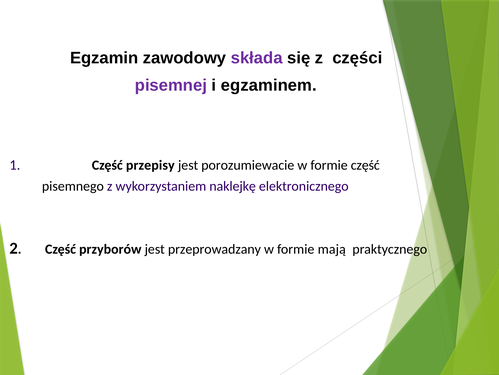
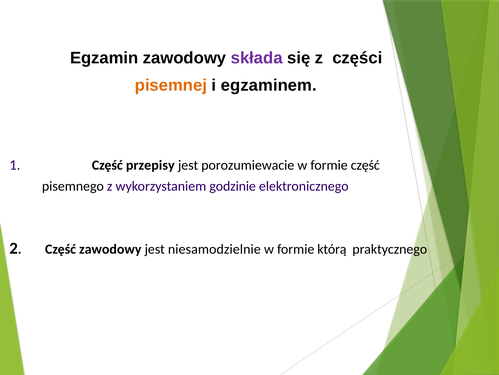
pisemnej colour: purple -> orange
naklejkę: naklejkę -> godzinie
Część przyborów: przyborów -> zawodowy
przeprowadzany: przeprowadzany -> niesamodzielnie
mają: mają -> którą
